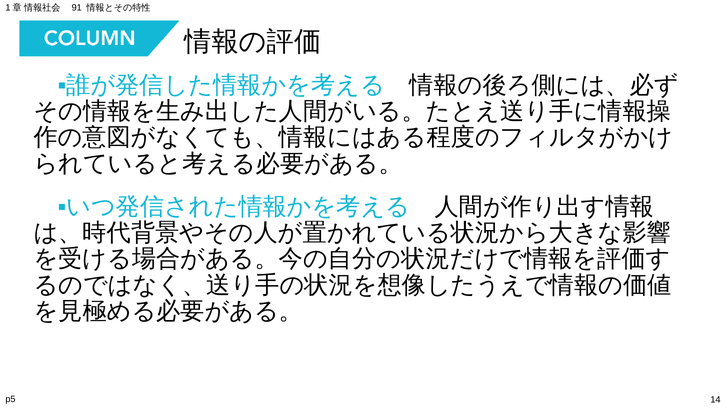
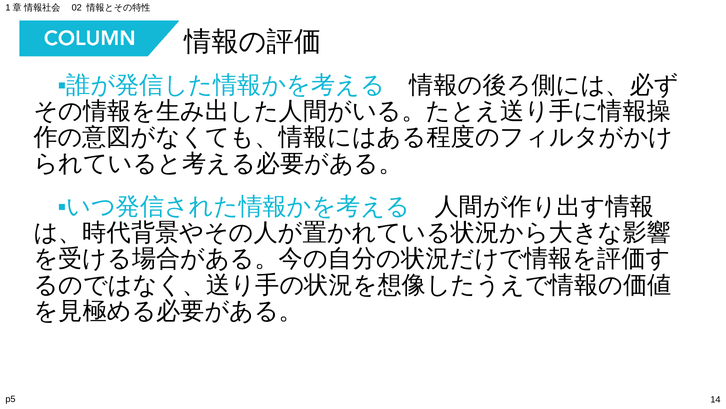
91: 91 -> 02
